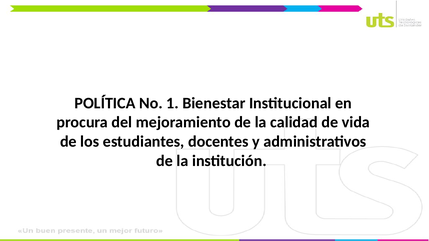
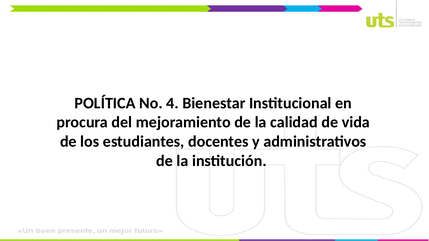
1: 1 -> 4
